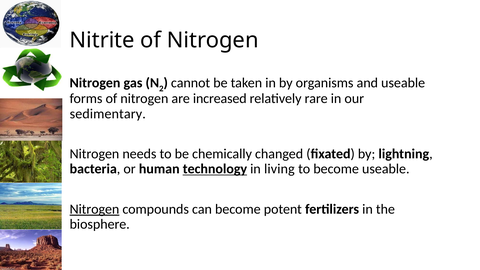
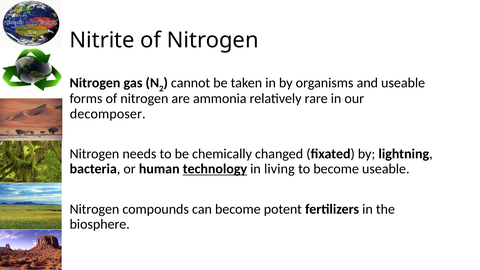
increased: increased -> ammonia
sedimentary: sedimentary -> decomposer
Nitrogen at (94, 209) underline: present -> none
